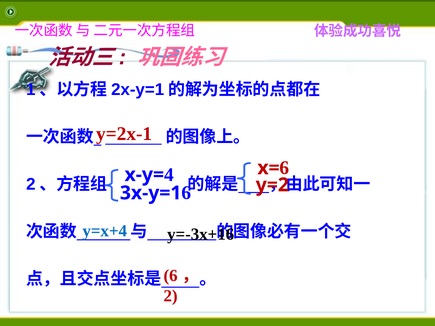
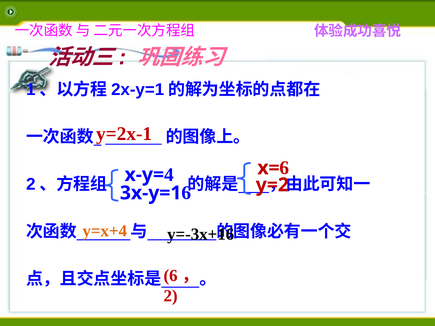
y=x+4 colour: blue -> orange
